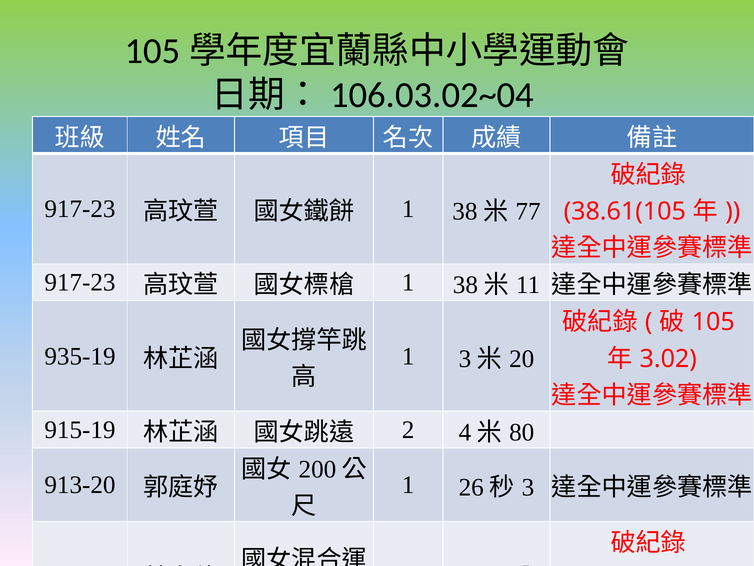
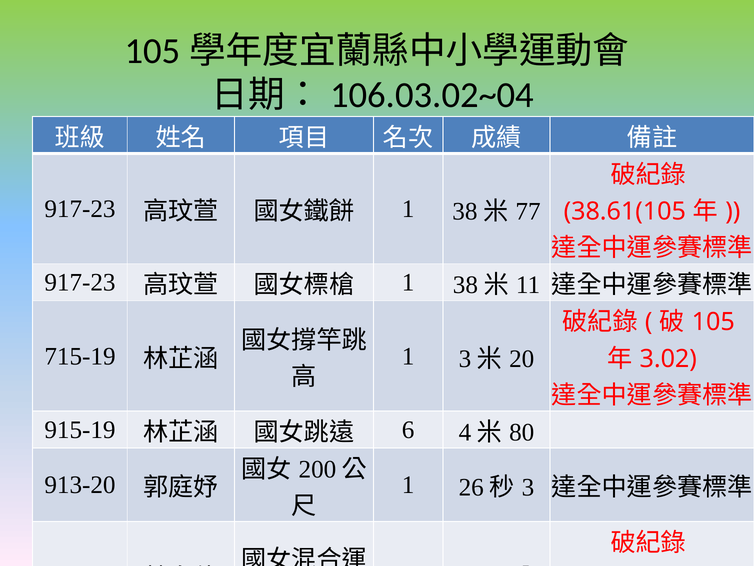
935-19: 935-19 -> 715-19
2: 2 -> 6
